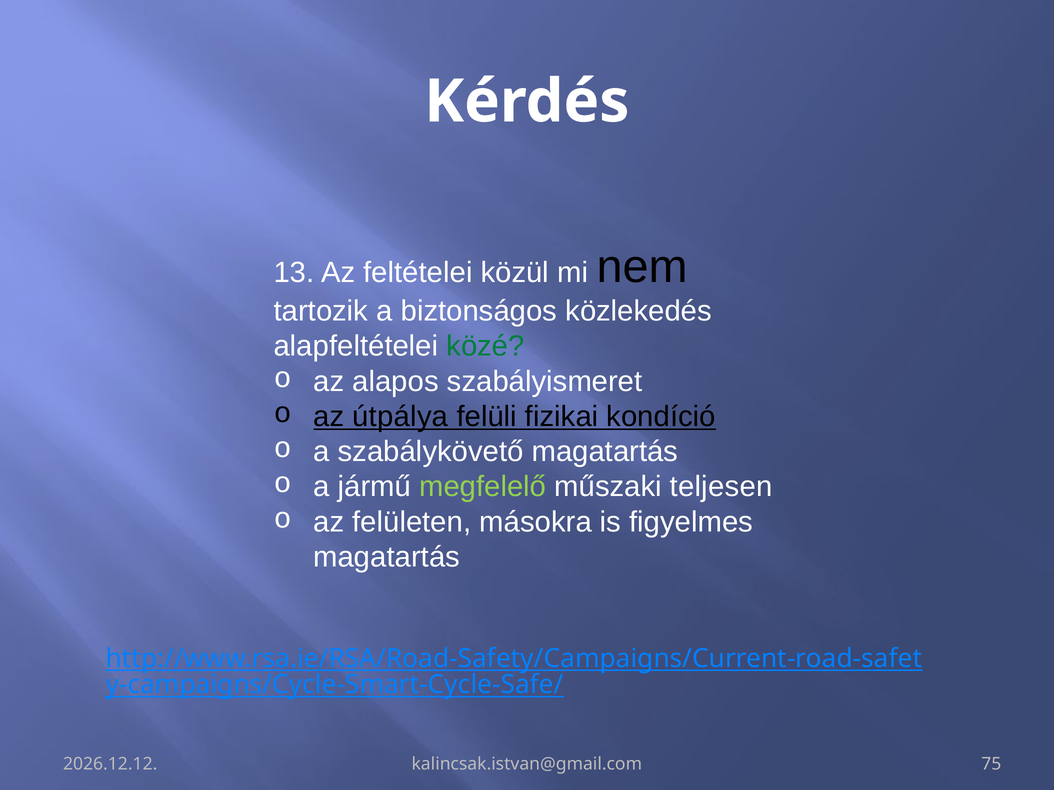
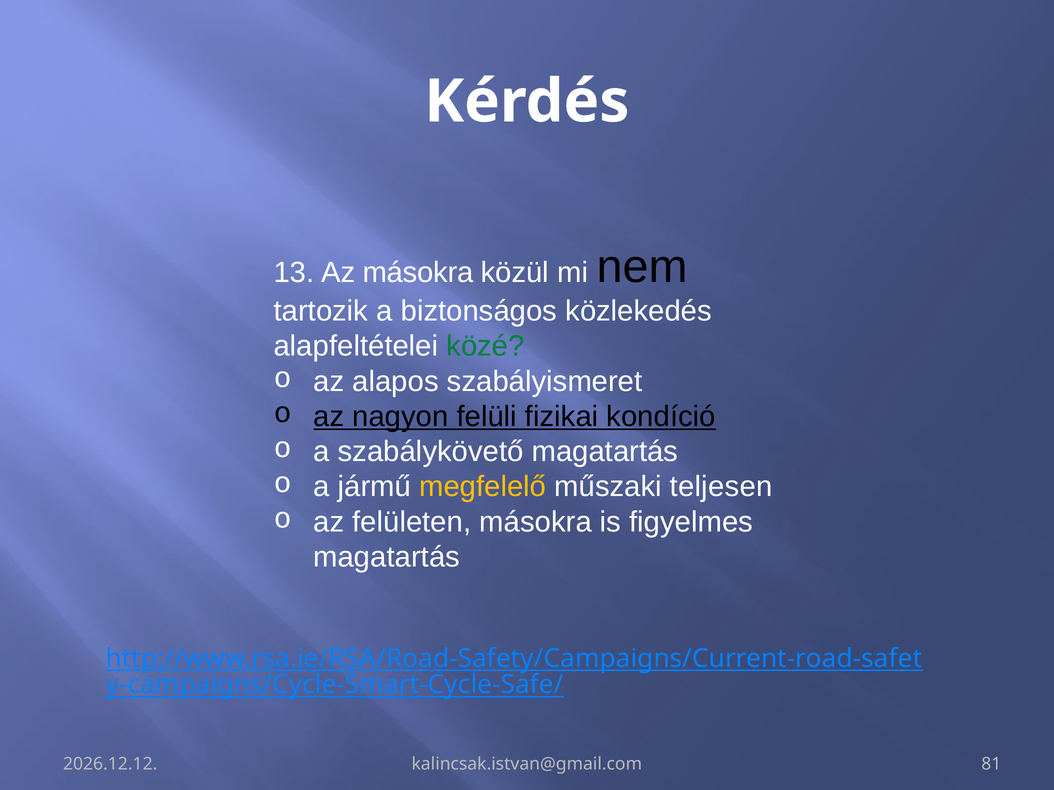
Az feltételei: feltételei -> másokra
útpálya: útpálya -> nagyon
megfelelő colour: light green -> yellow
75: 75 -> 81
